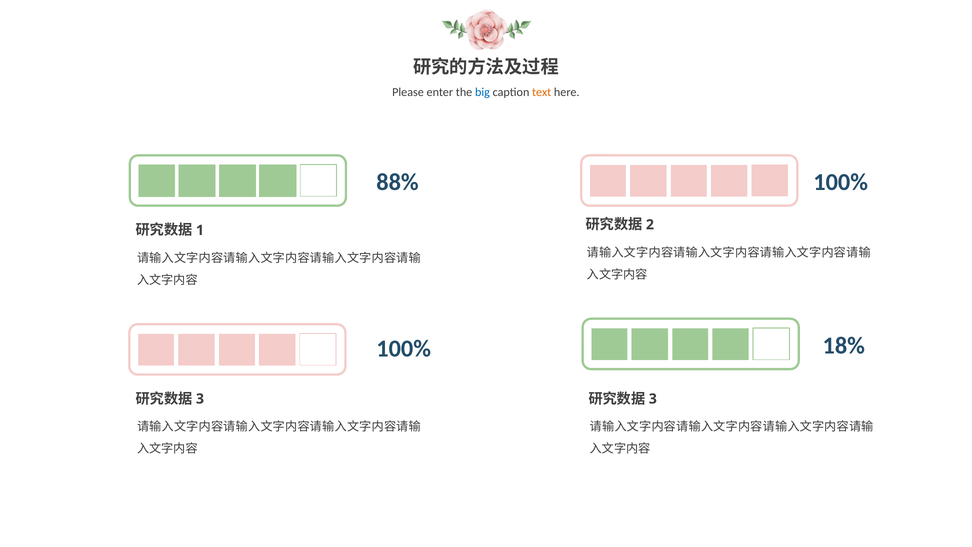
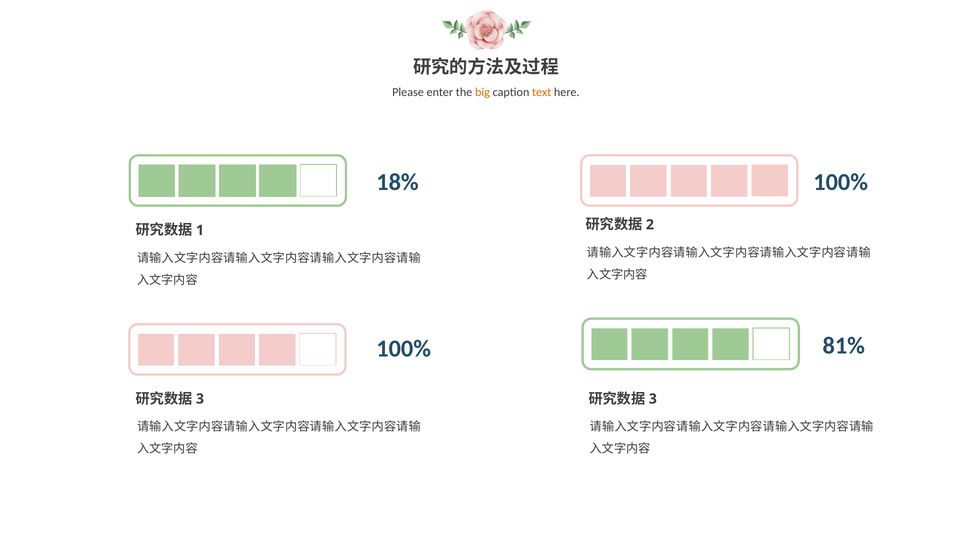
big colour: blue -> orange
88%: 88% -> 18%
18%: 18% -> 81%
